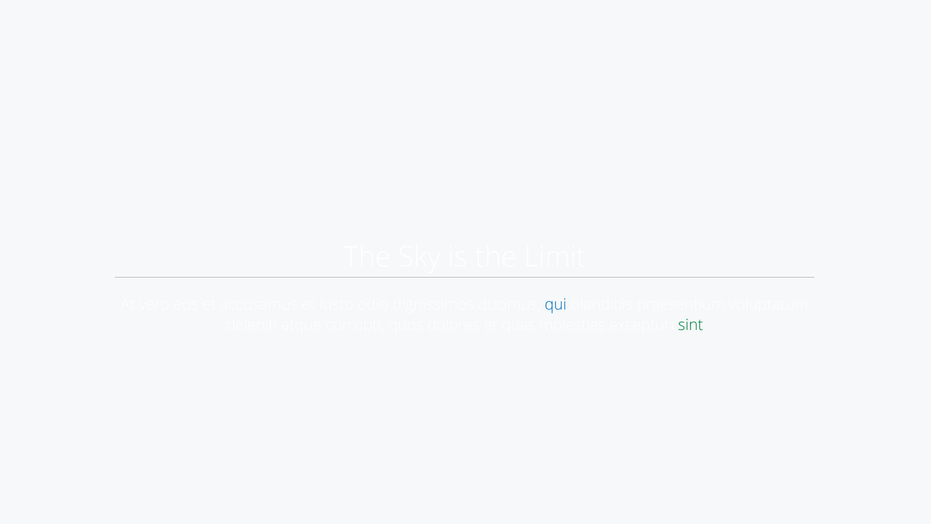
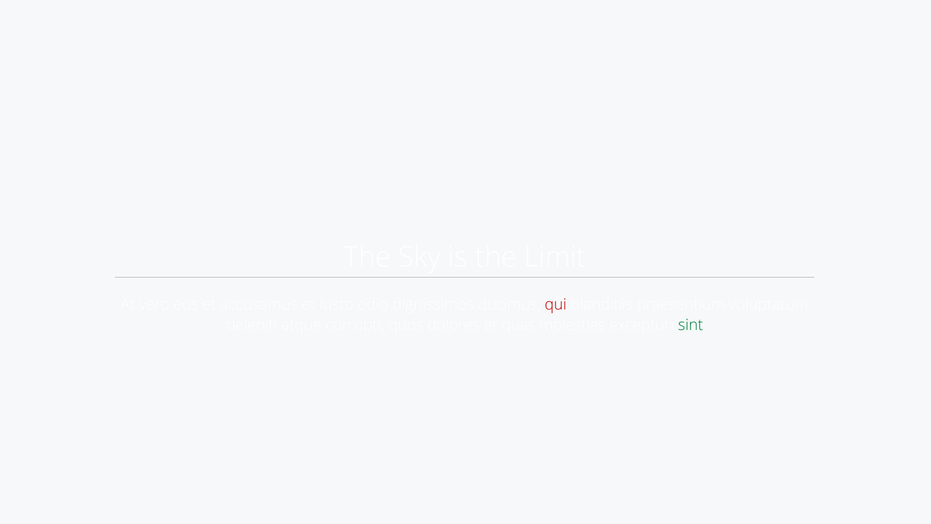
qui colour: blue -> red
